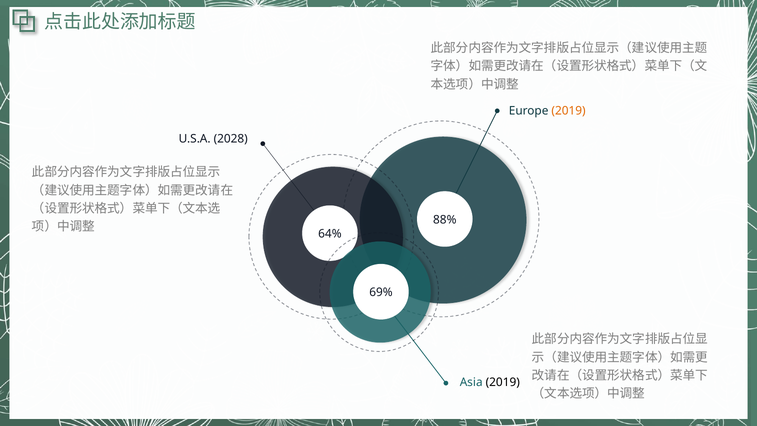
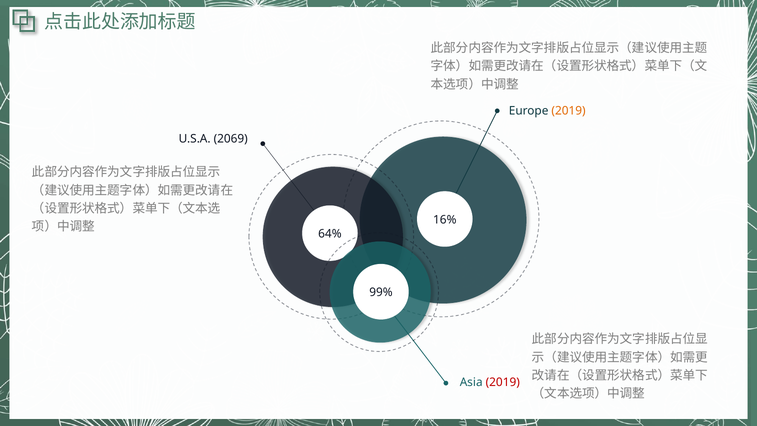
2028: 2028 -> 2069
88%: 88% -> 16%
69%: 69% -> 99%
2019 at (503, 382) colour: black -> red
